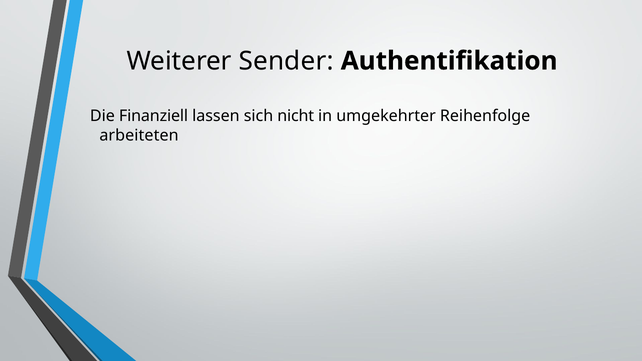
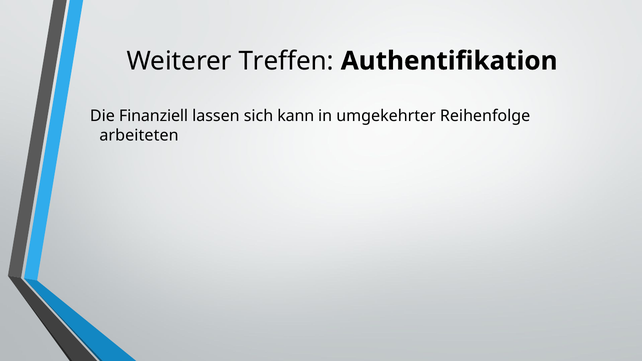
Sender: Sender -> Treffen
nicht: nicht -> kann
